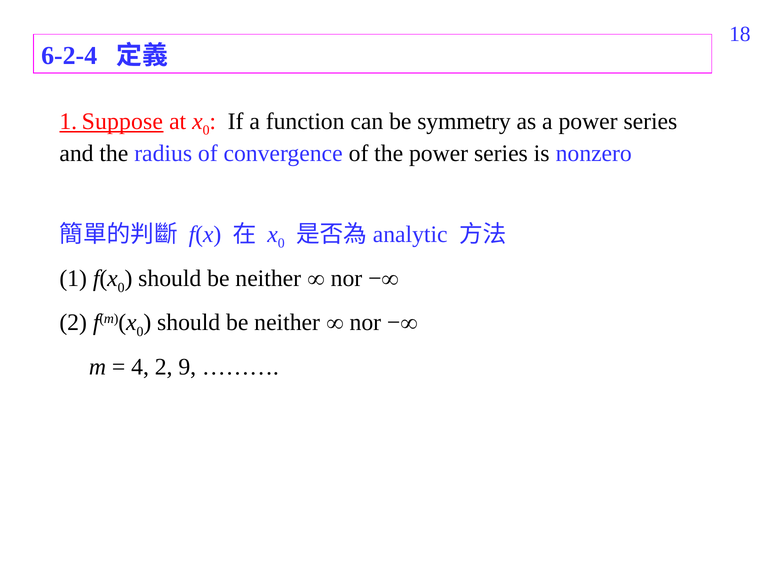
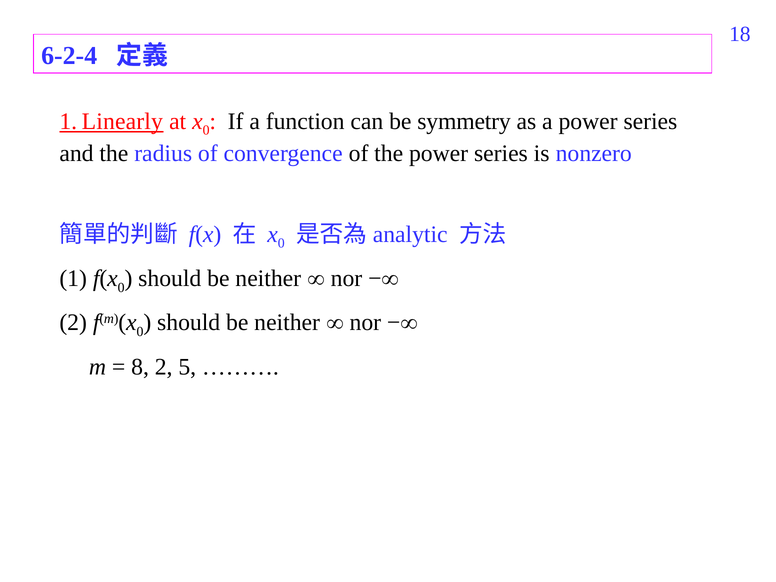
Suppose: Suppose -> Linearly
4: 4 -> 8
9: 9 -> 5
